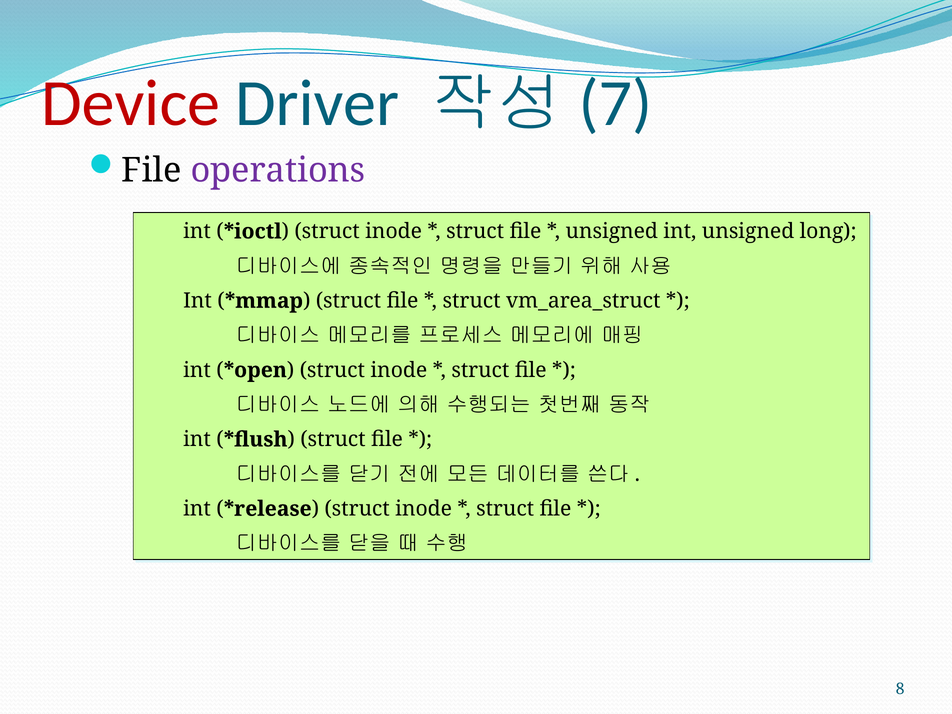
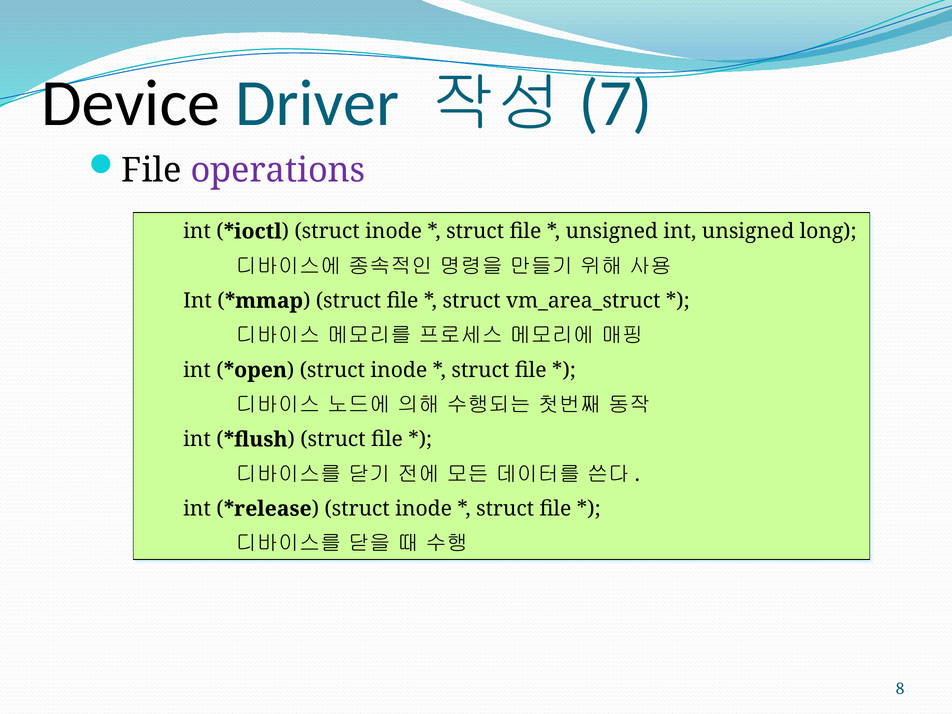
Device colour: red -> black
